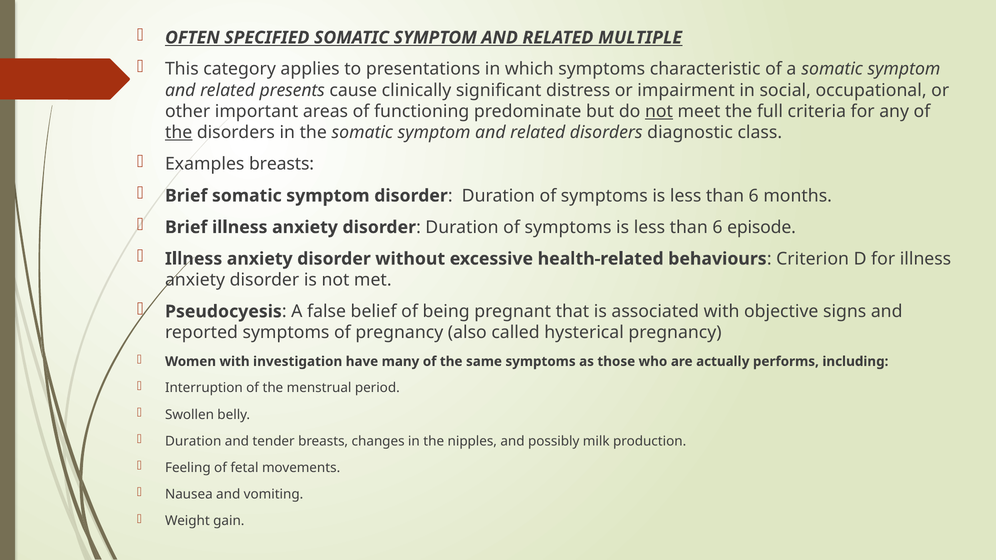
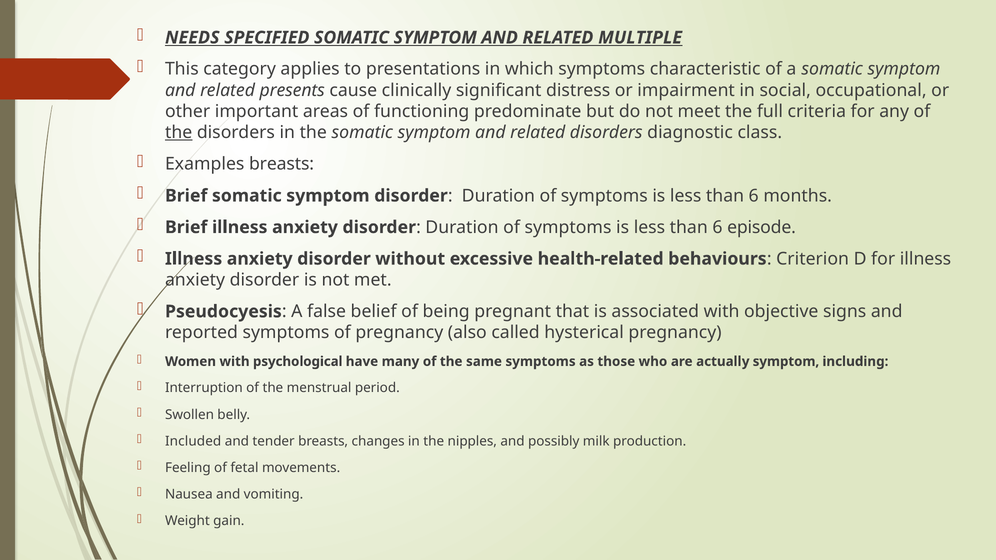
OFTEN: OFTEN -> NEEDS
not at (659, 112) underline: present -> none
investigation: investigation -> psychological
actually performs: performs -> symptom
Duration at (193, 441): Duration -> Included
